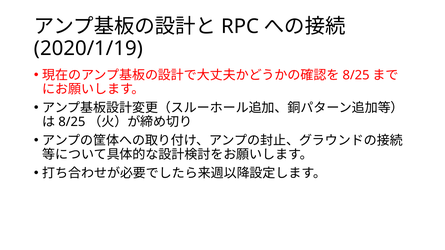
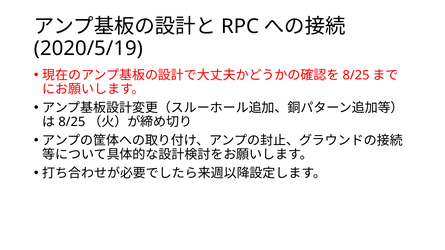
2020/1/19: 2020/1/19 -> 2020/5/19
